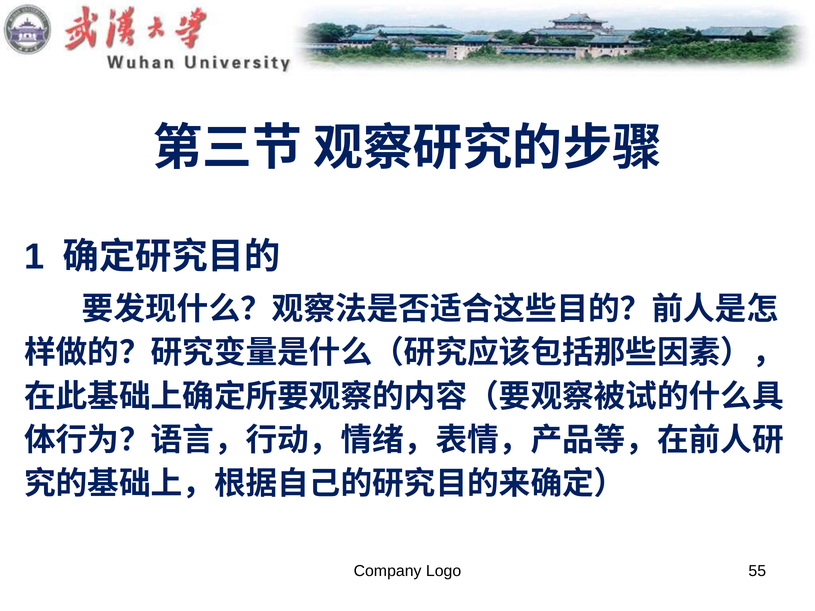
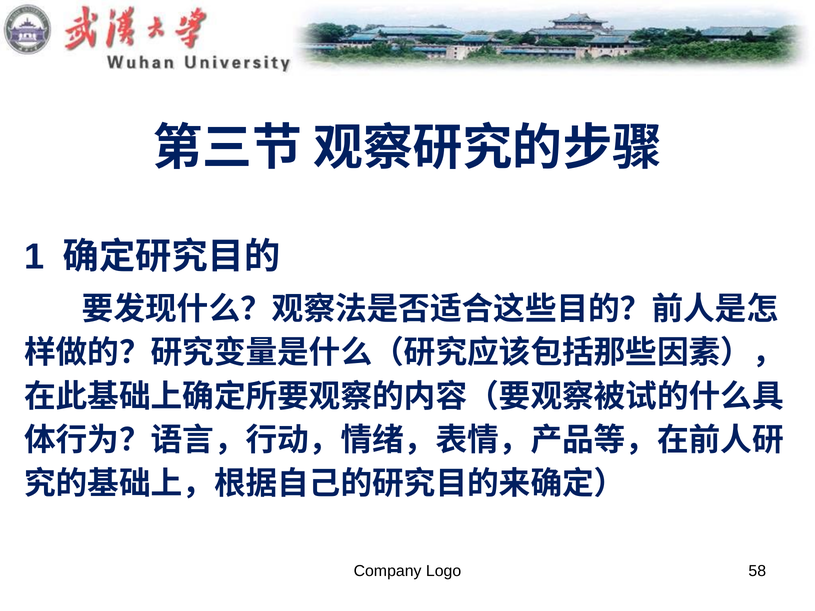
55: 55 -> 58
